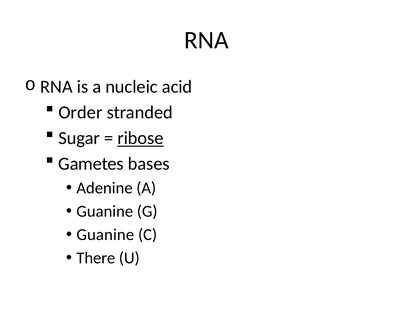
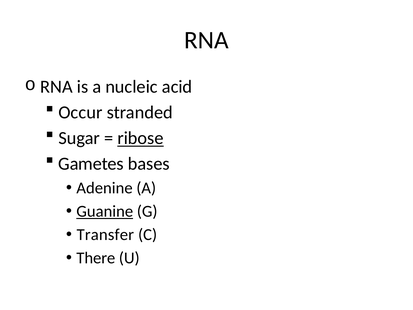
Order: Order -> Occur
Guanine at (105, 211) underline: none -> present
Guanine at (105, 235): Guanine -> Transfer
